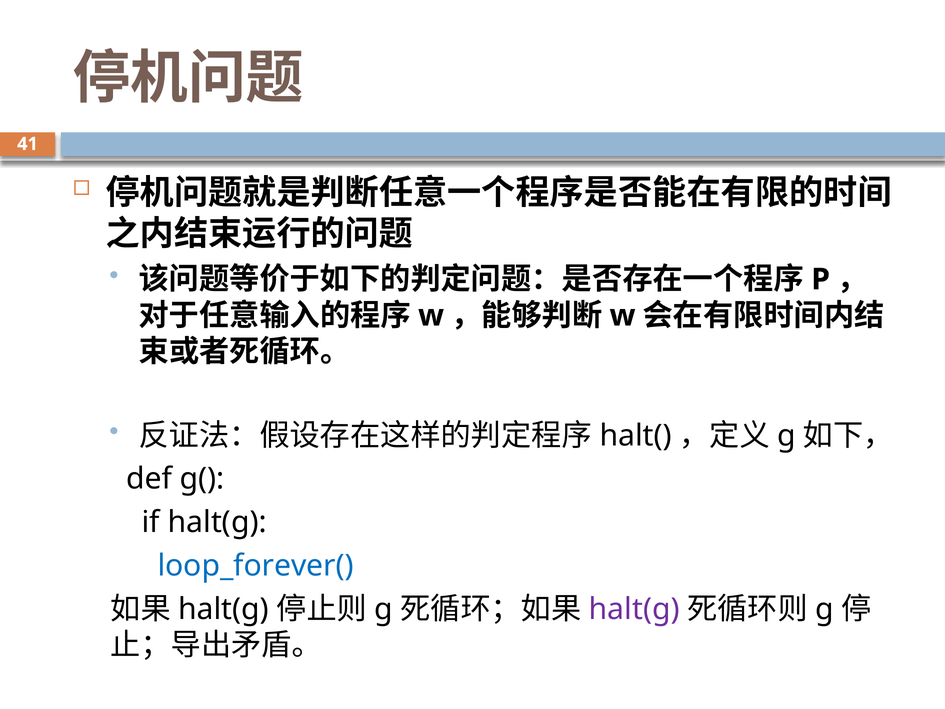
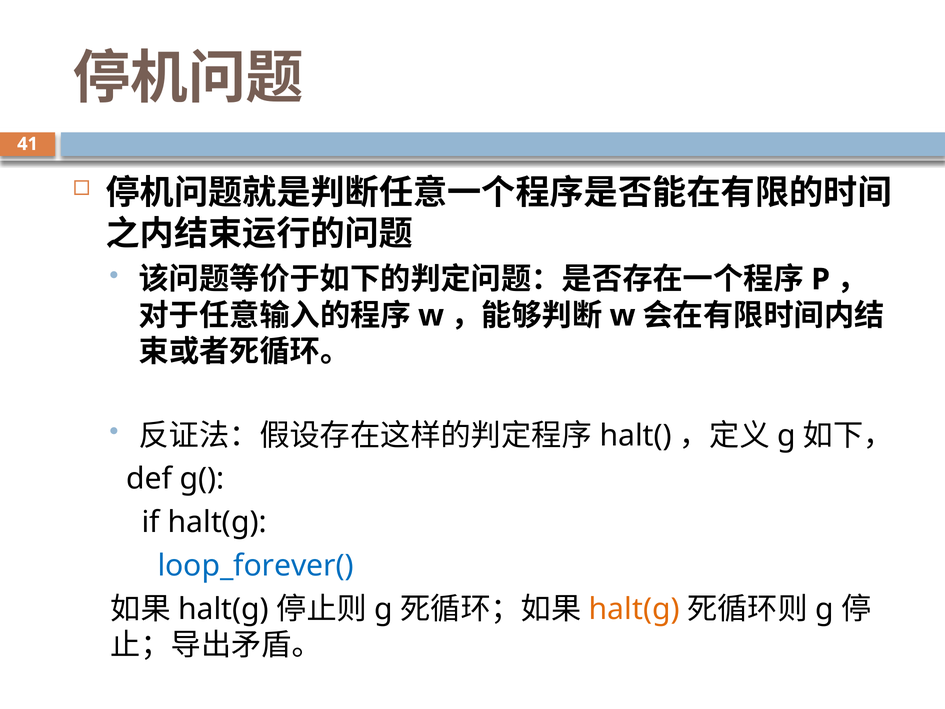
halt(g at (634, 609) colour: purple -> orange
